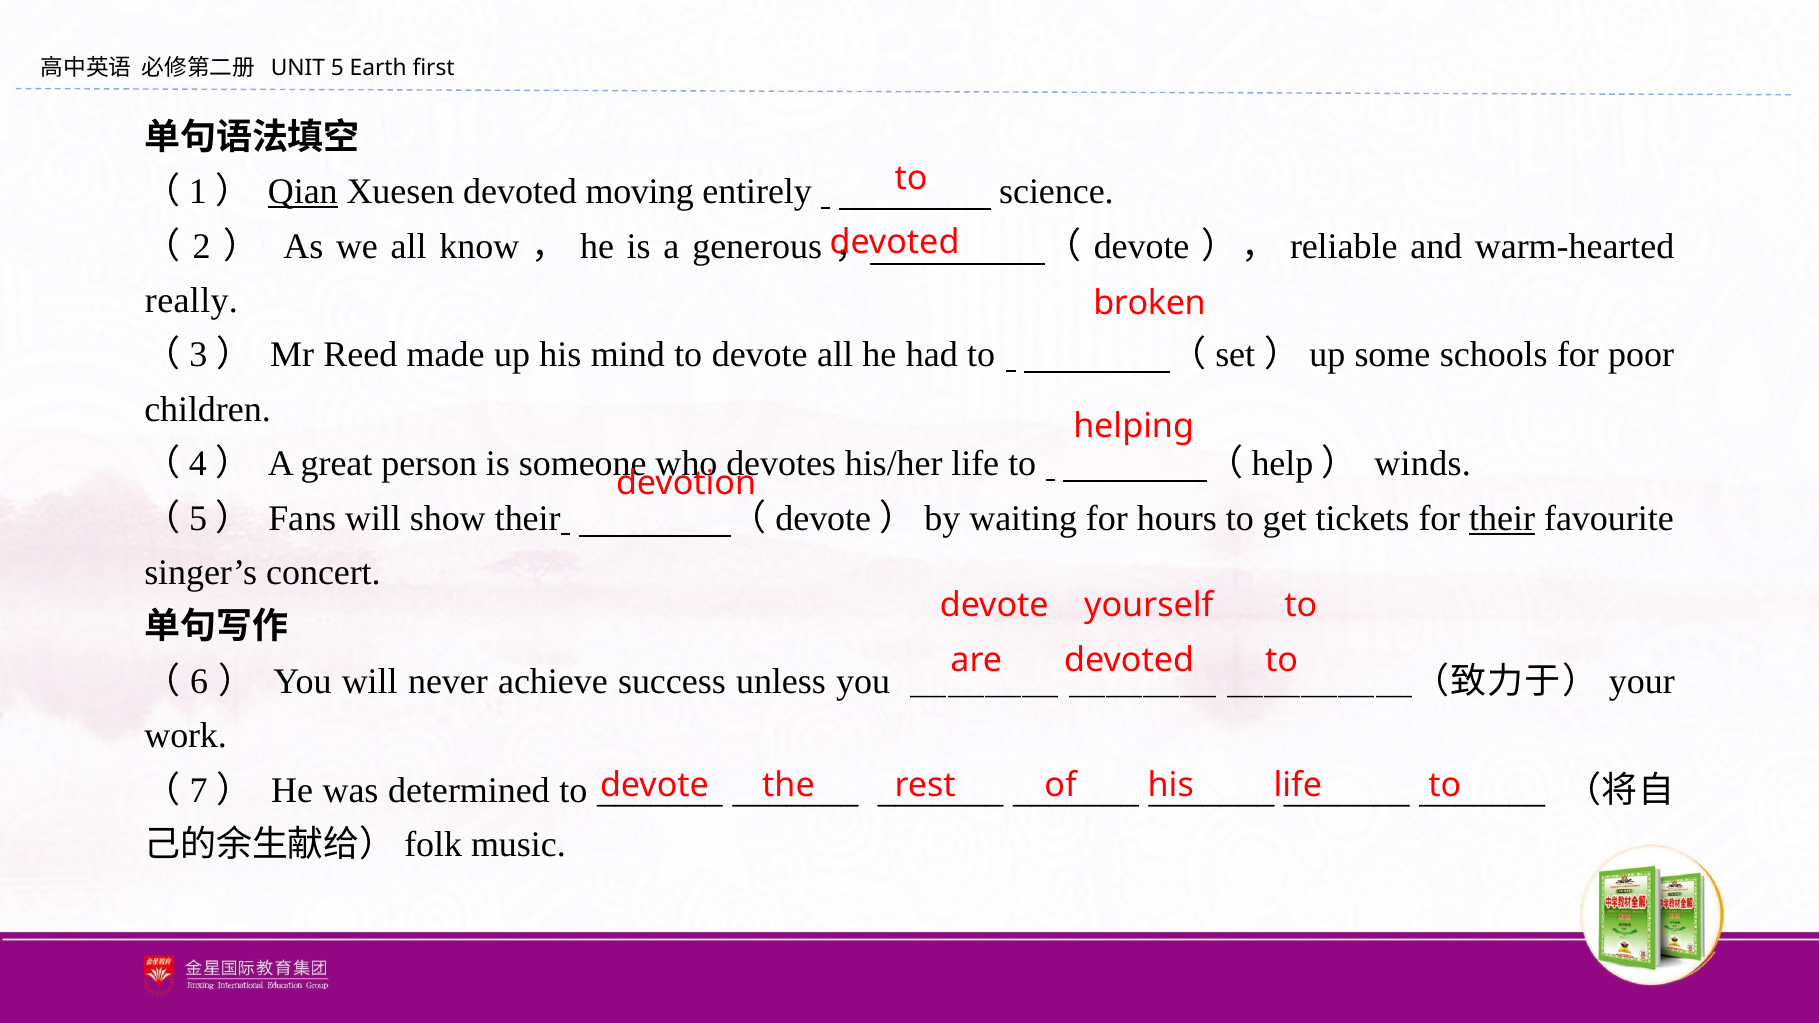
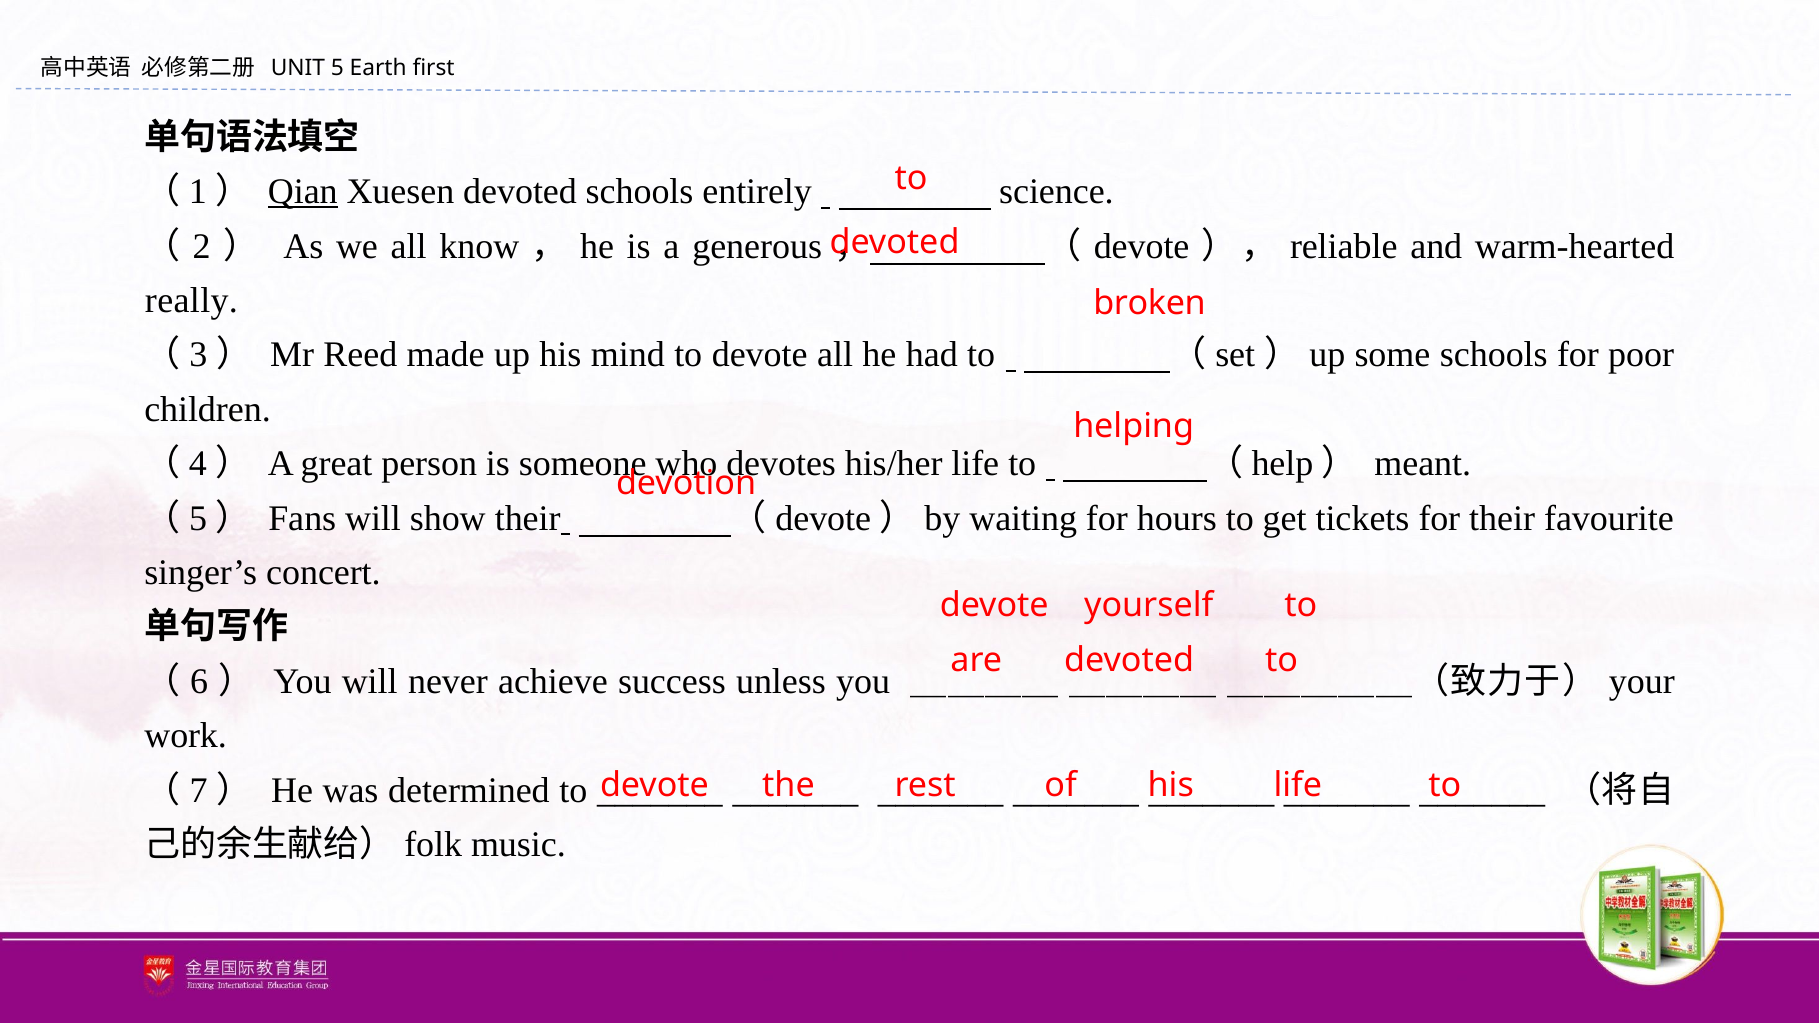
devoted moving: moving -> schools
winds: winds -> meant
their at (1502, 518) underline: present -> none
